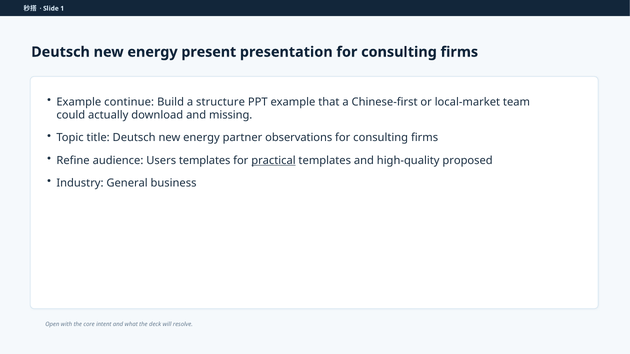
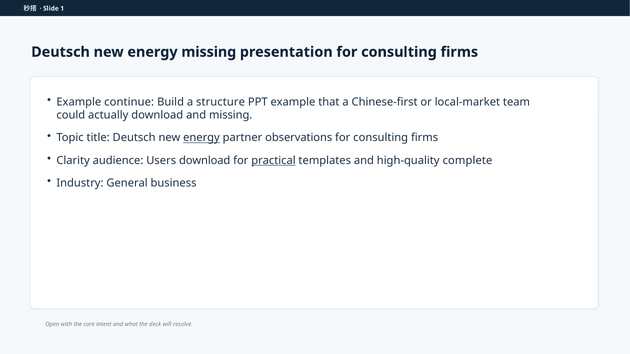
energy present: present -> missing
energy at (201, 138) underline: none -> present
Refine: Refine -> Clarity
Users templates: templates -> download
proposed: proposed -> complete
